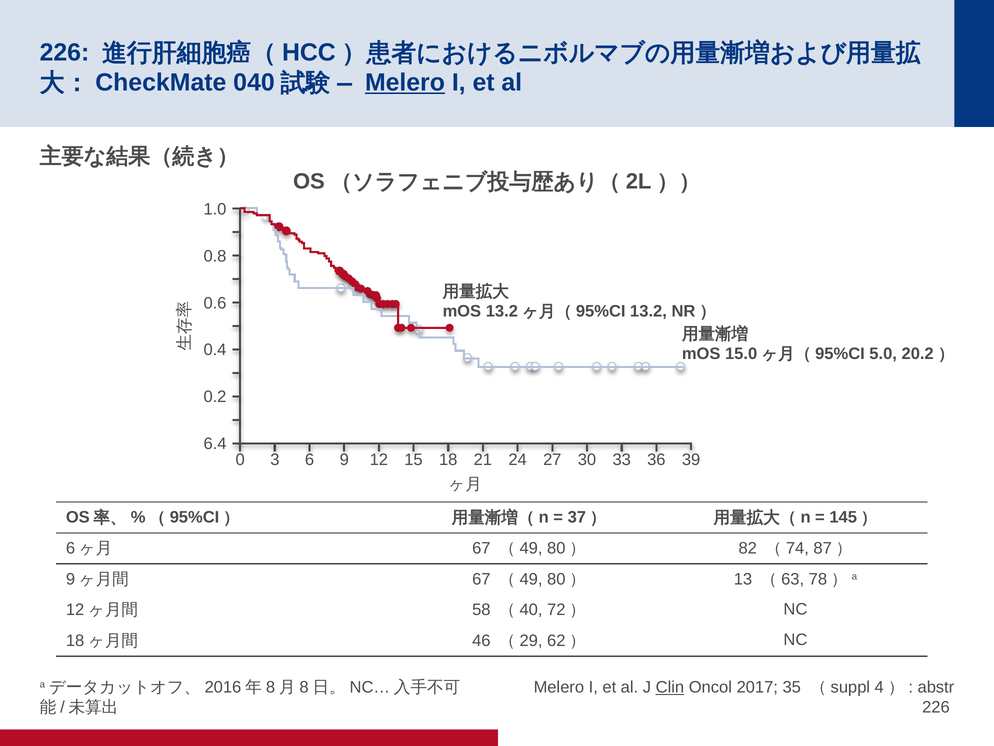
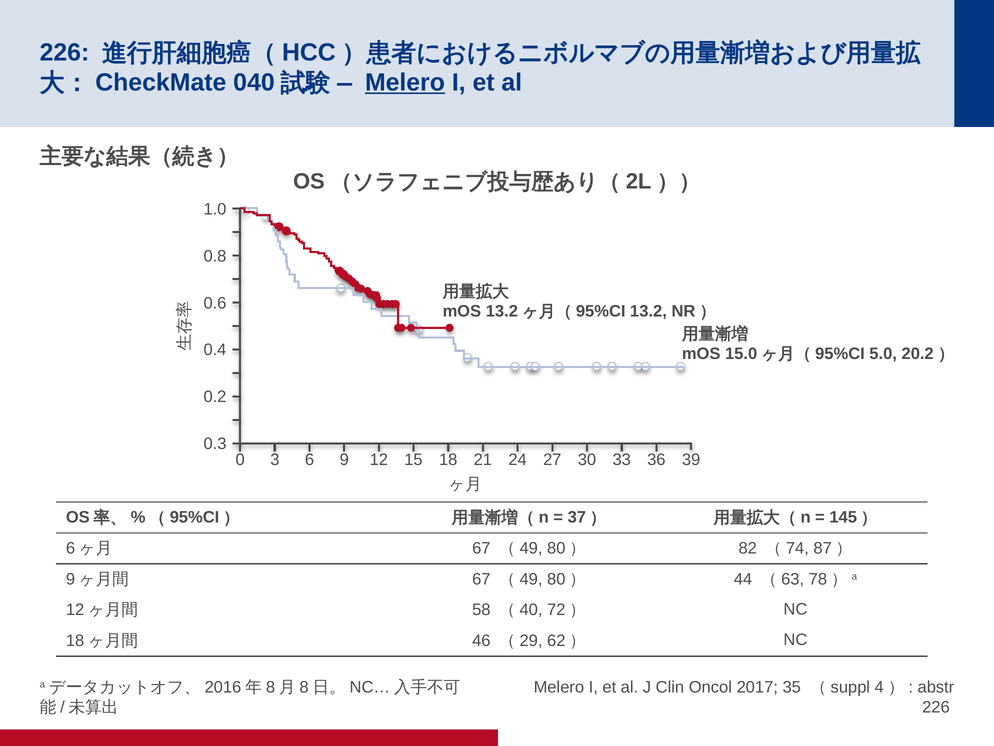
6.4: 6.4 -> 0.3
13: 13 -> 44
Clin underline: present -> none
